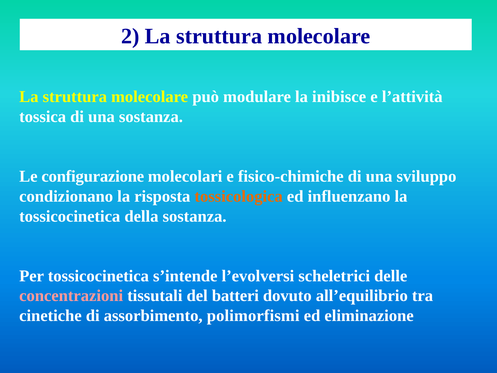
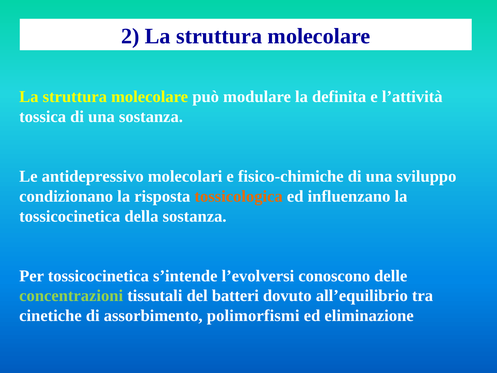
inibisce: inibisce -> definita
configurazione: configurazione -> antidepressivo
scheletrici: scheletrici -> conoscono
concentrazioni colour: pink -> light green
